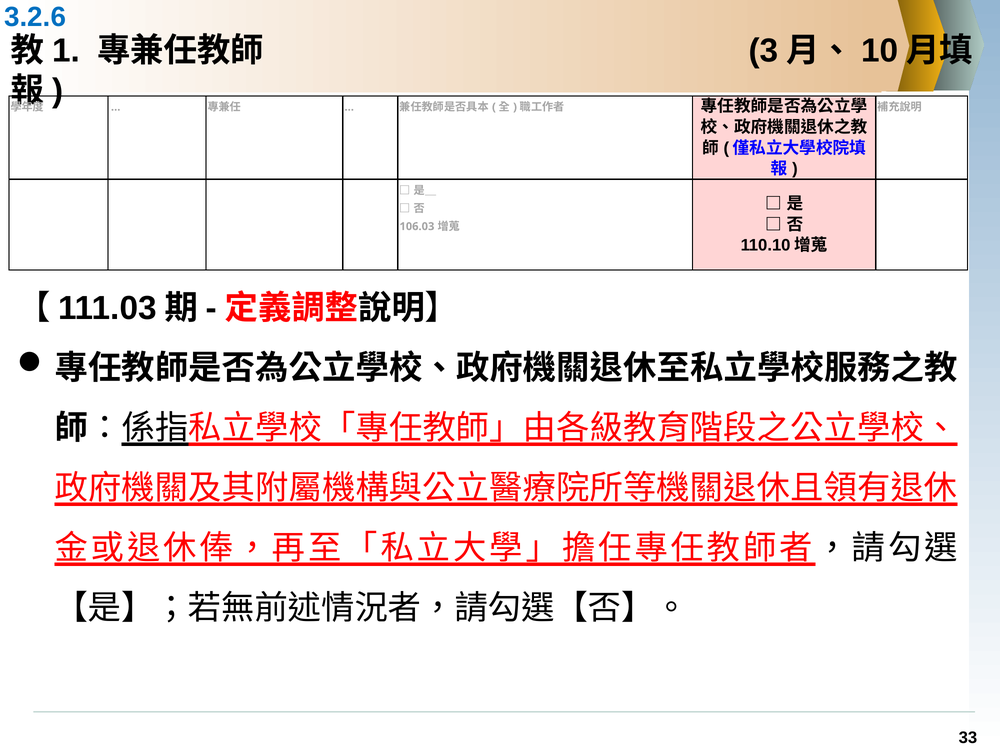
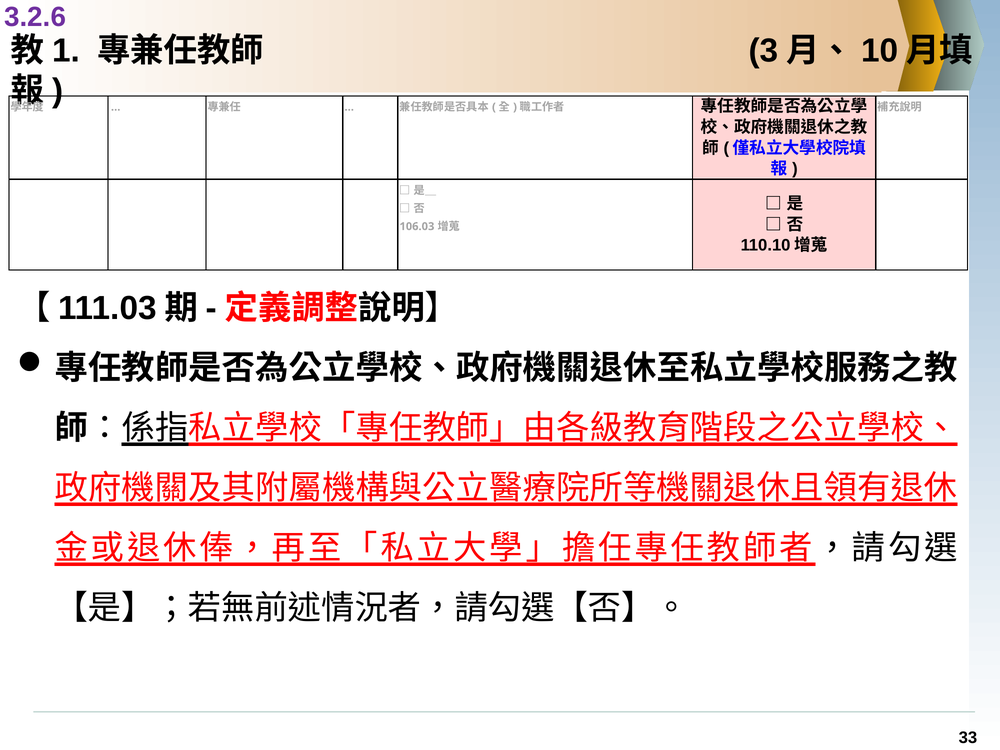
3.2.6 colour: blue -> purple
